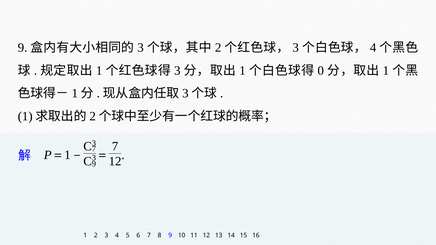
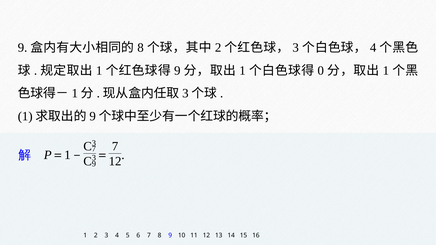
3 at (141, 48): 3 -> 8
3 at (177, 71): 3 -> 9
2 at (93, 116): 2 -> 9
